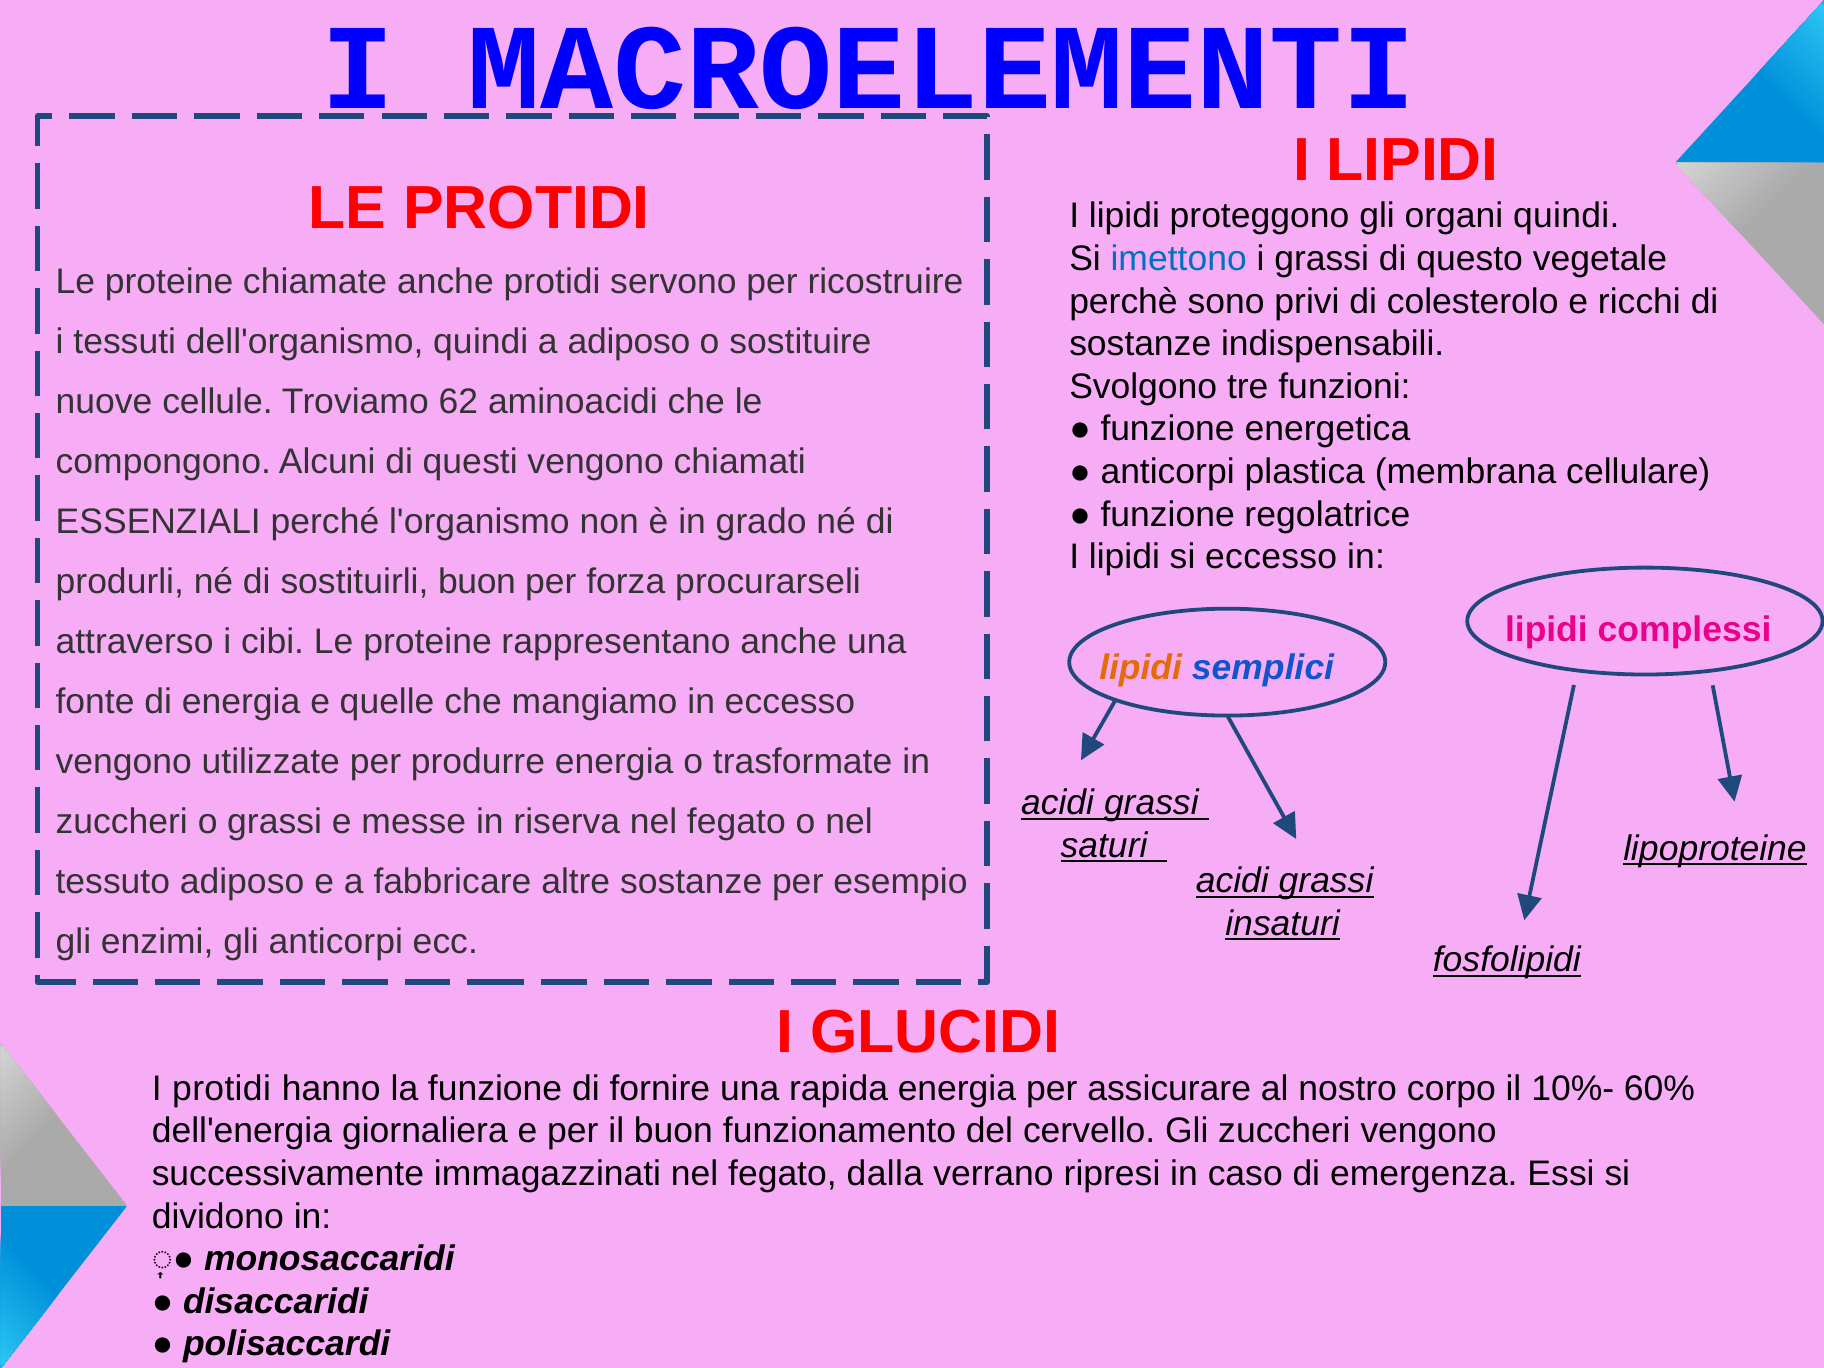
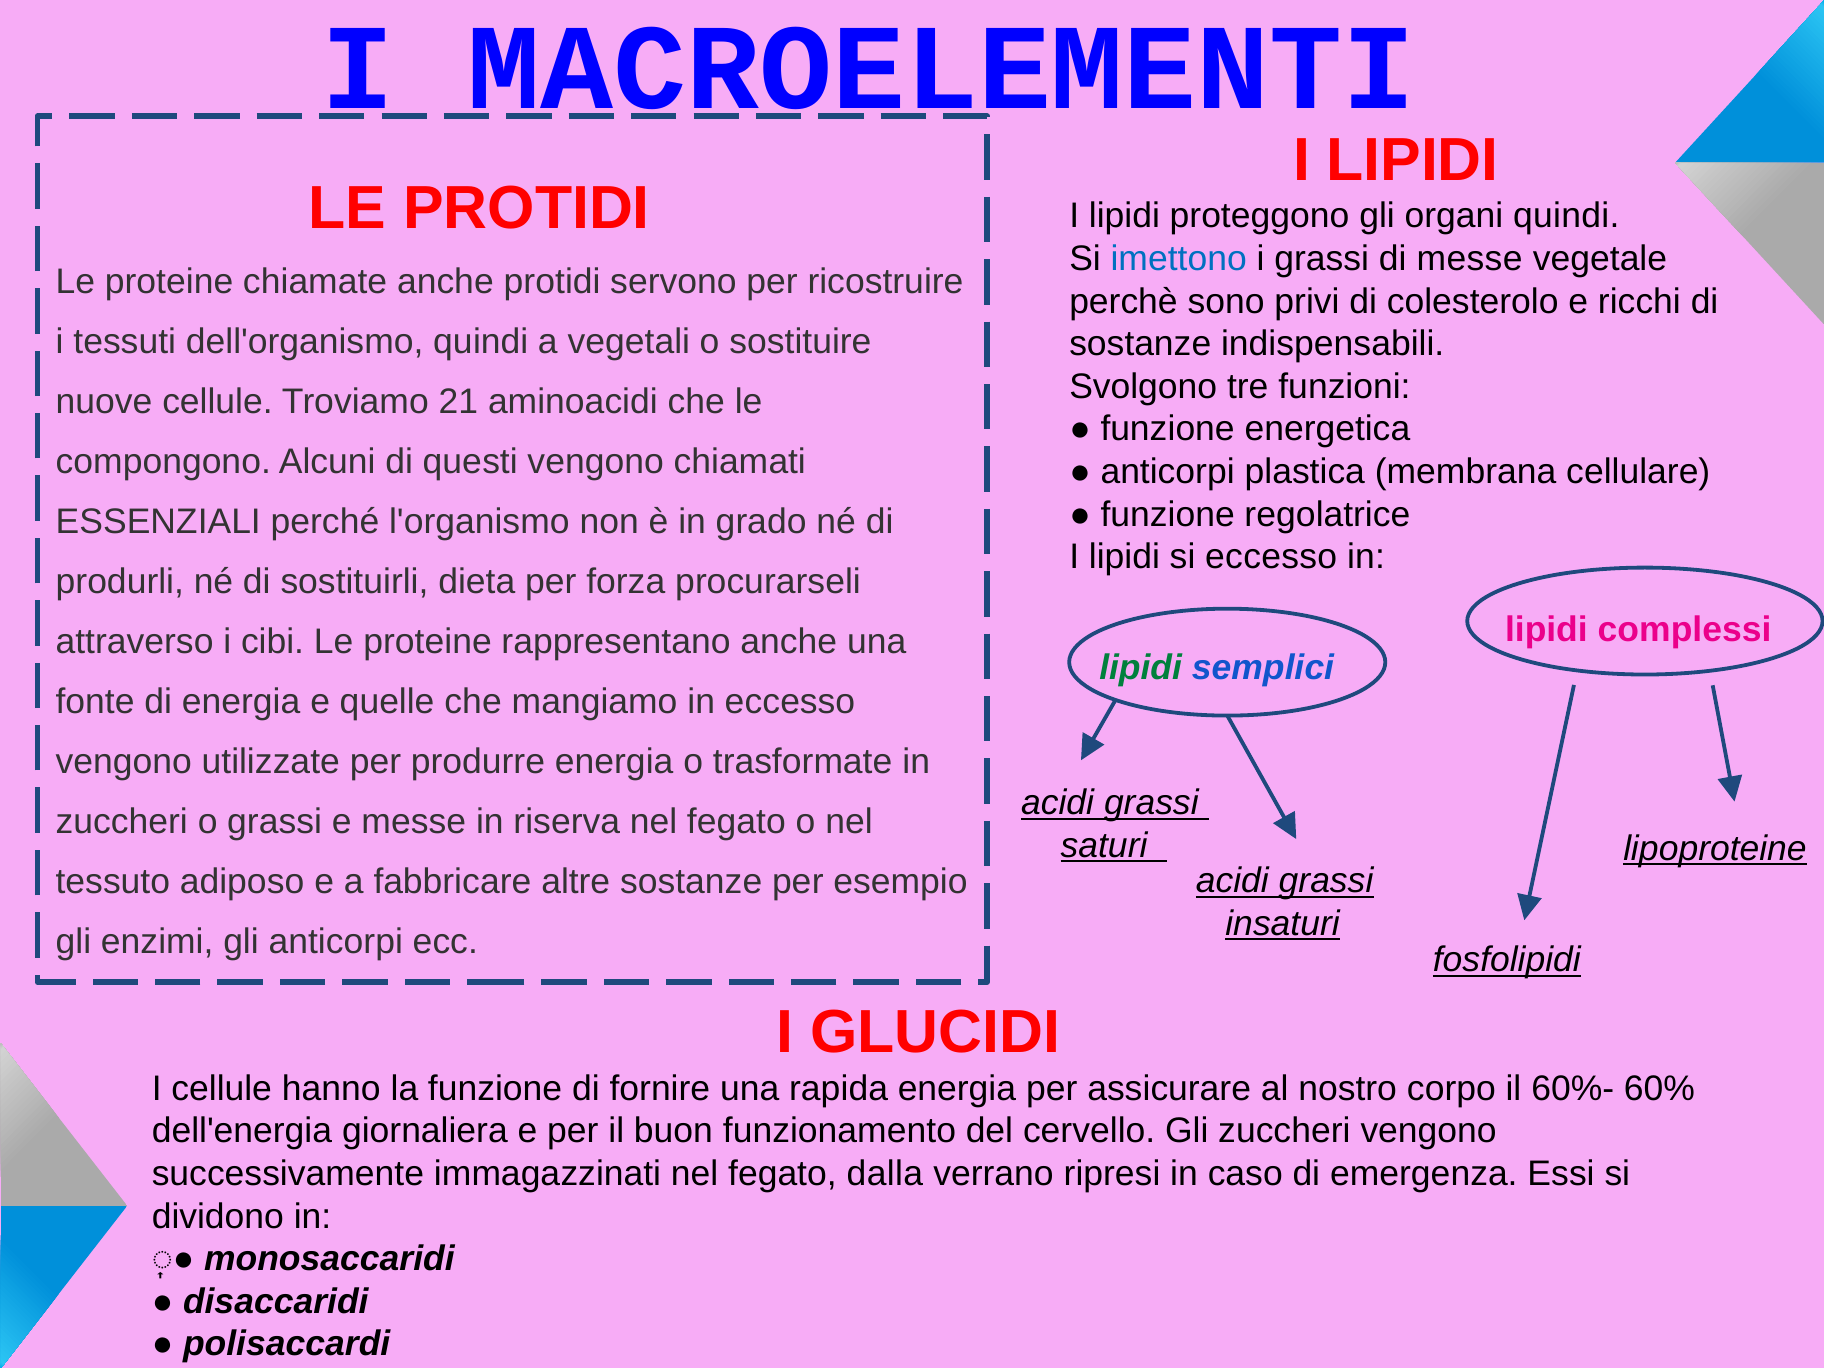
di questo: questo -> messe
a adiposo: adiposo -> vegetali
62: 62 -> 21
sostituirli buon: buon -> dieta
lipidi at (1141, 668) colour: orange -> green
I protidi: protidi -> cellule
10%-: 10%- -> 60%-
